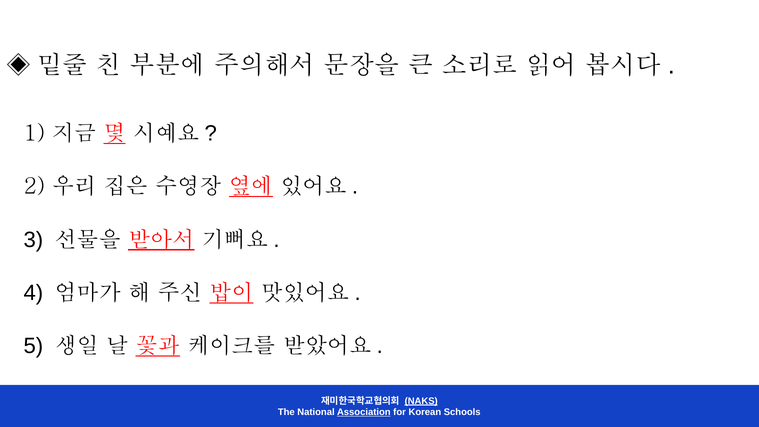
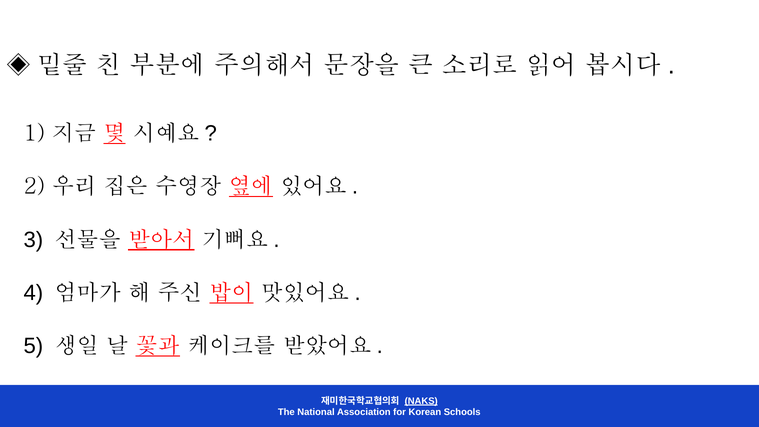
Association underline: present -> none
